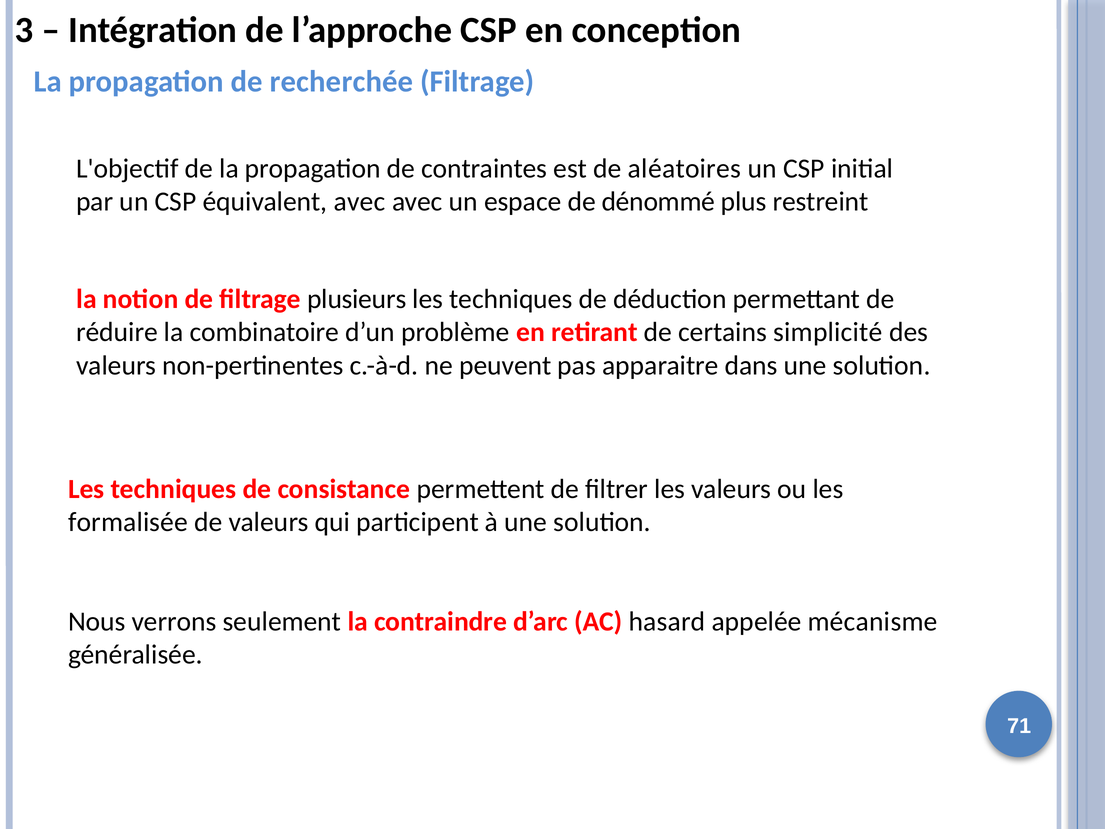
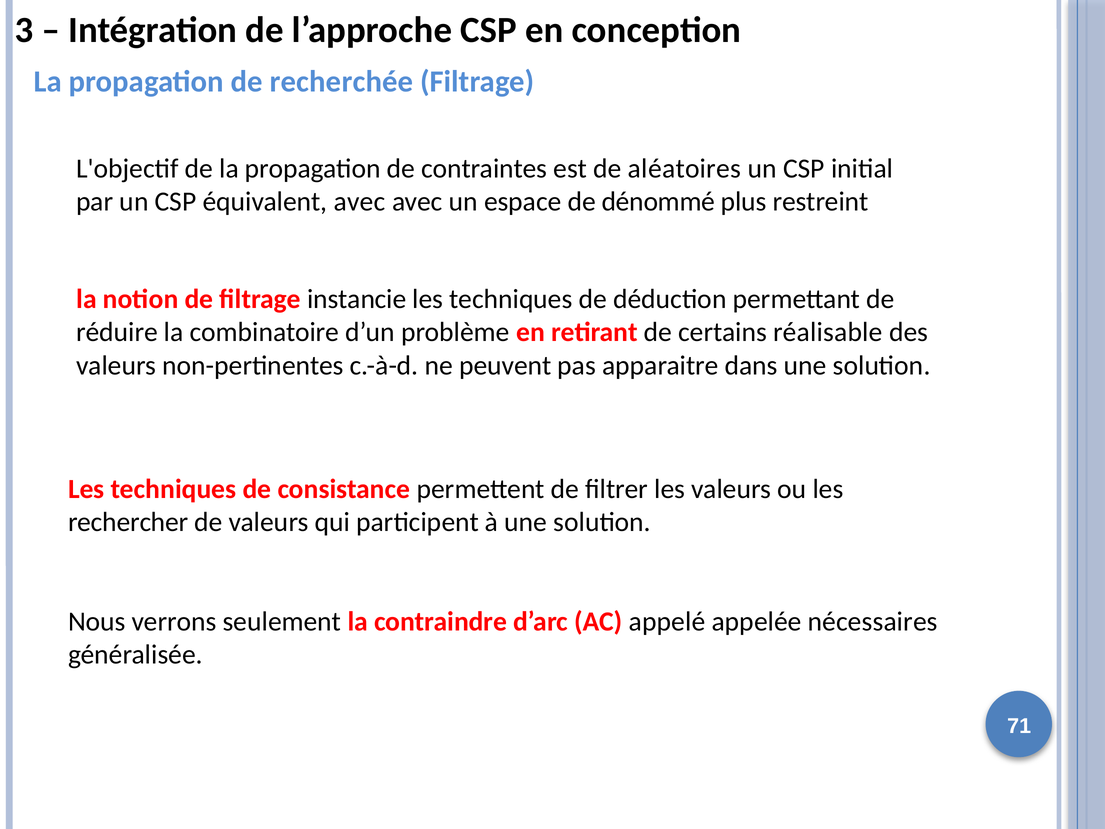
plusieurs: plusieurs -> instancie
simplicité: simplicité -> réalisable
formalisée: formalisée -> rechercher
hasard: hasard -> appelé
mécanisme: mécanisme -> nécessaires
